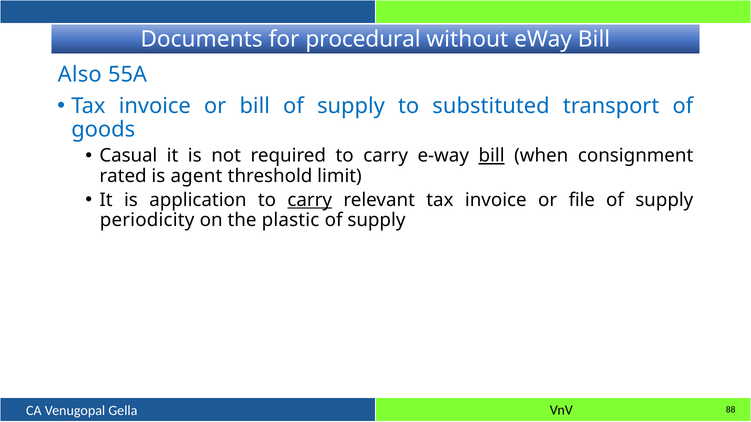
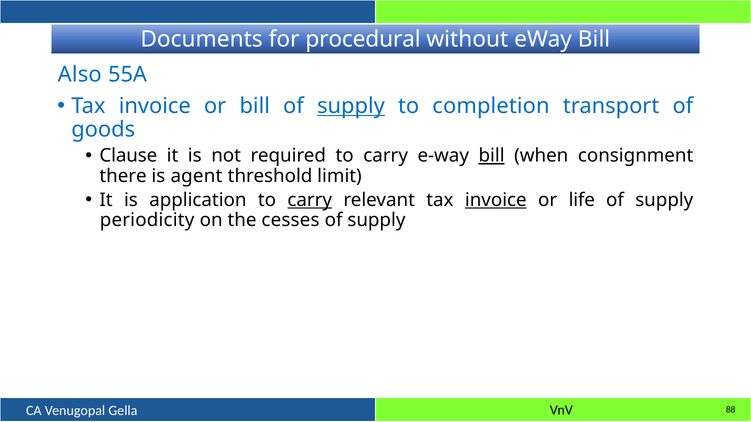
supply at (351, 106) underline: none -> present
substituted: substituted -> completion
Casual: Casual -> Clause
rated: rated -> there
invoice at (496, 200) underline: none -> present
file: file -> life
plastic: plastic -> cesses
